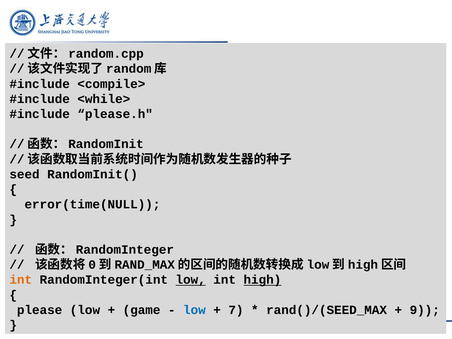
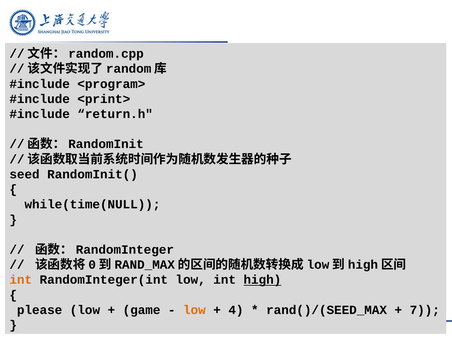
<compile>: <compile> -> <program>
<while>: <while> -> <print>
please.h: please.h -> return.h
error(time(NULL: error(time(NULL -> while(time(NULL
low at (191, 280) underline: present -> none
low at (194, 310) colour: blue -> orange
7: 7 -> 4
9: 9 -> 7
